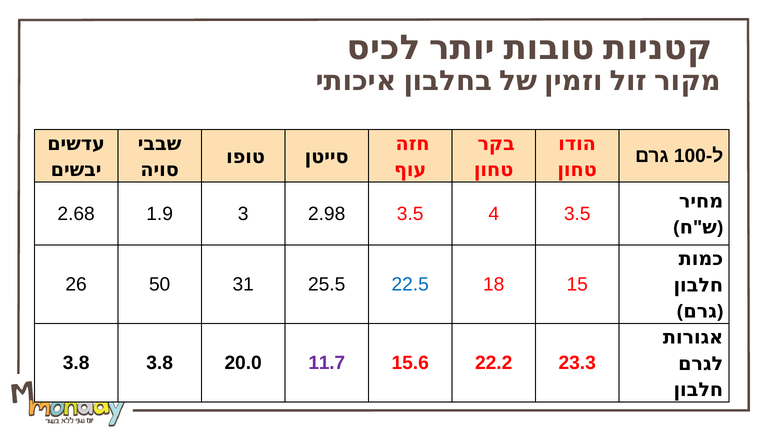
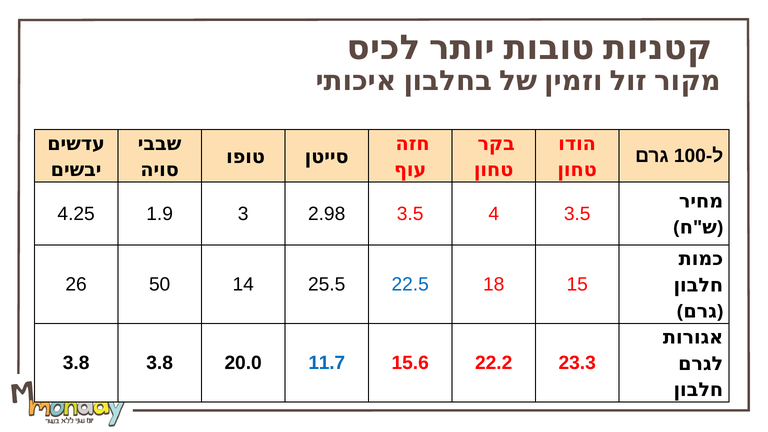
2.68: 2.68 -> 4.25
31: 31 -> 14
11.7 colour: purple -> blue
